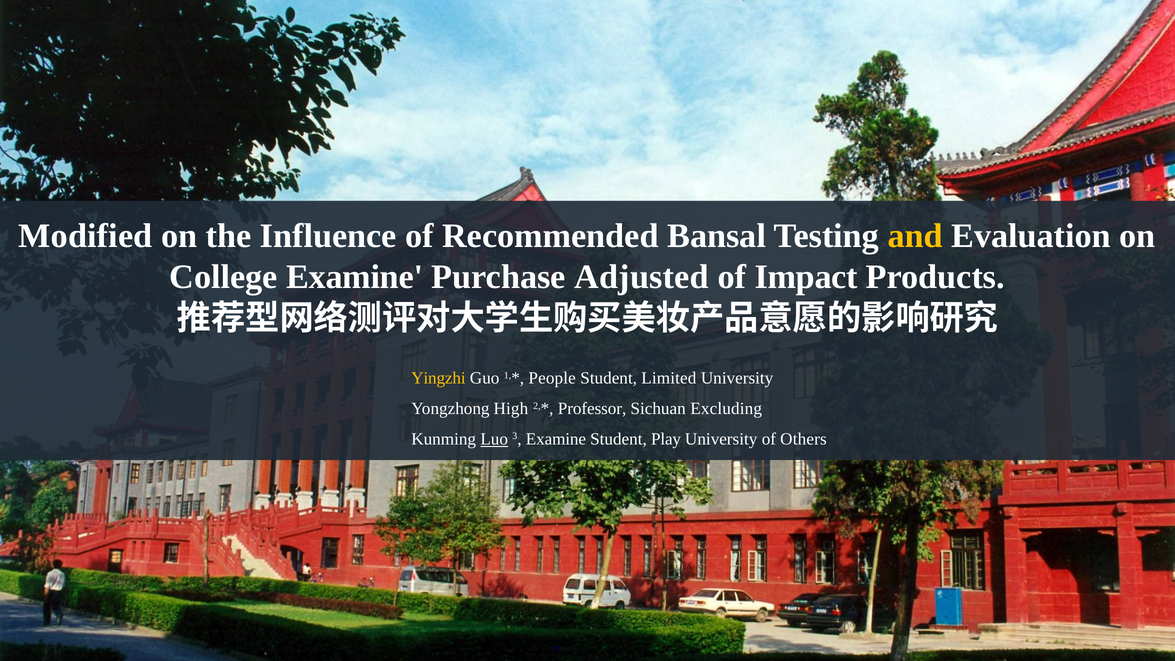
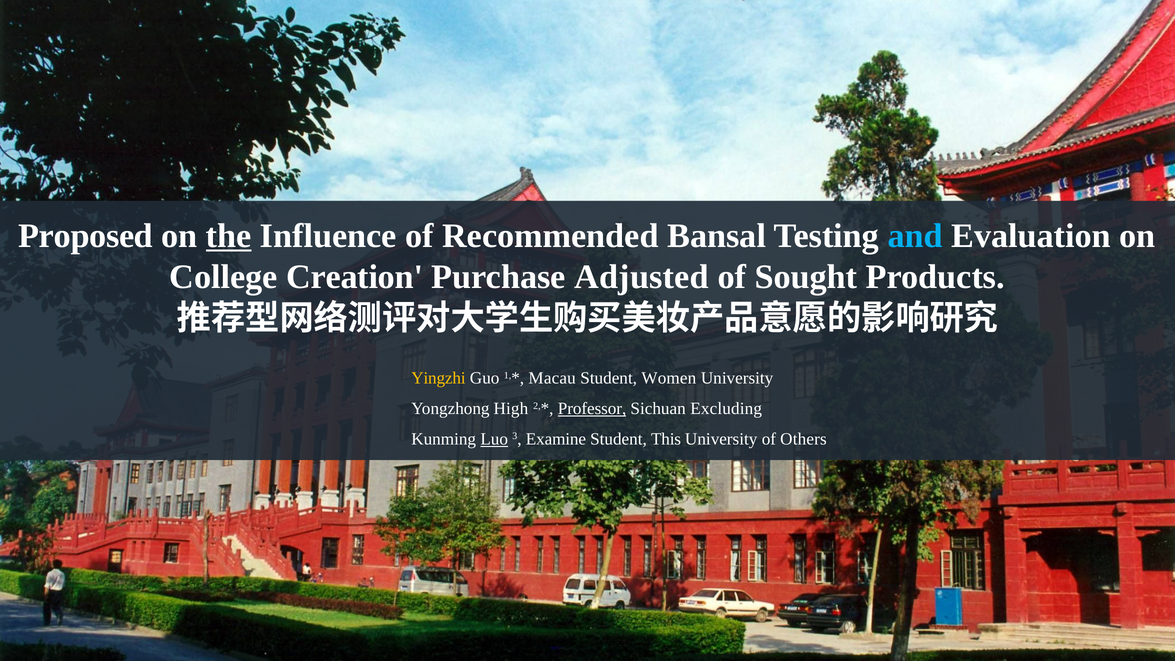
Modified: Modified -> Proposed
the underline: none -> present
and colour: yellow -> light blue
College Examine: Examine -> Creation
Impact: Impact -> Sought
People: People -> Macau
Limited: Limited -> Women
Professor underline: none -> present
Play: Play -> This
